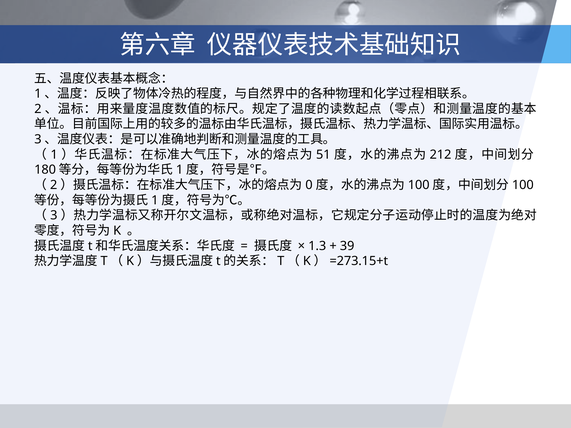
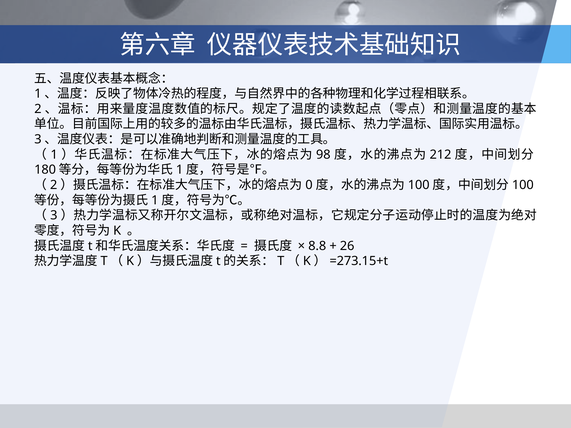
51: 51 -> 98
1.3: 1.3 -> 8.8
39: 39 -> 26
